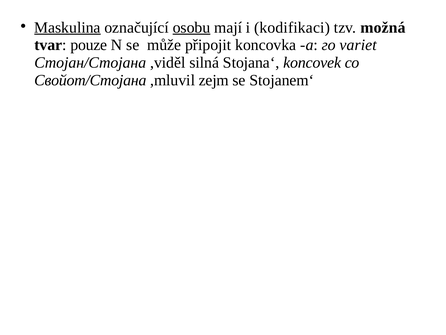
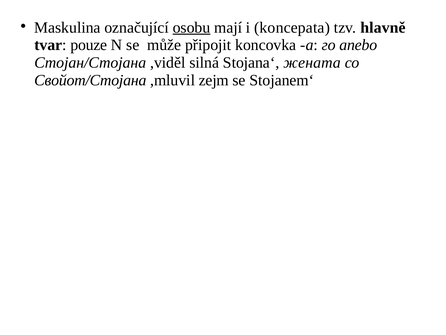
Maskulina underline: present -> none
kodifikaci: kodifikaci -> koncepata
možná: možná -> hlavně
variet: variet -> anebo
koncovek: koncovek -> жената
